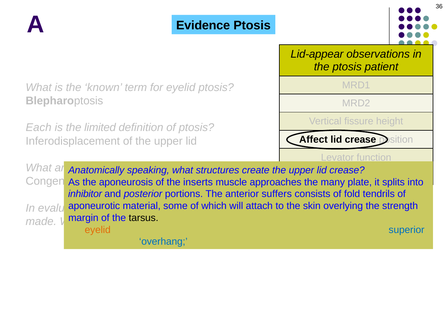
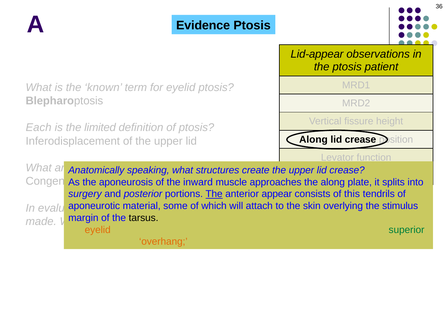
Affect at (313, 140): Affect -> Along
the inserts: inserts -> inward
many at (333, 182): many -> along
inhibitor: inhibitor -> surgery
The at (214, 194) underline: none -> present
suffers: suffers -> appear
of fold: fold -> this
strength: strength -> stimulus
superior colour: blue -> green
overhang at (163, 242) colour: blue -> orange
